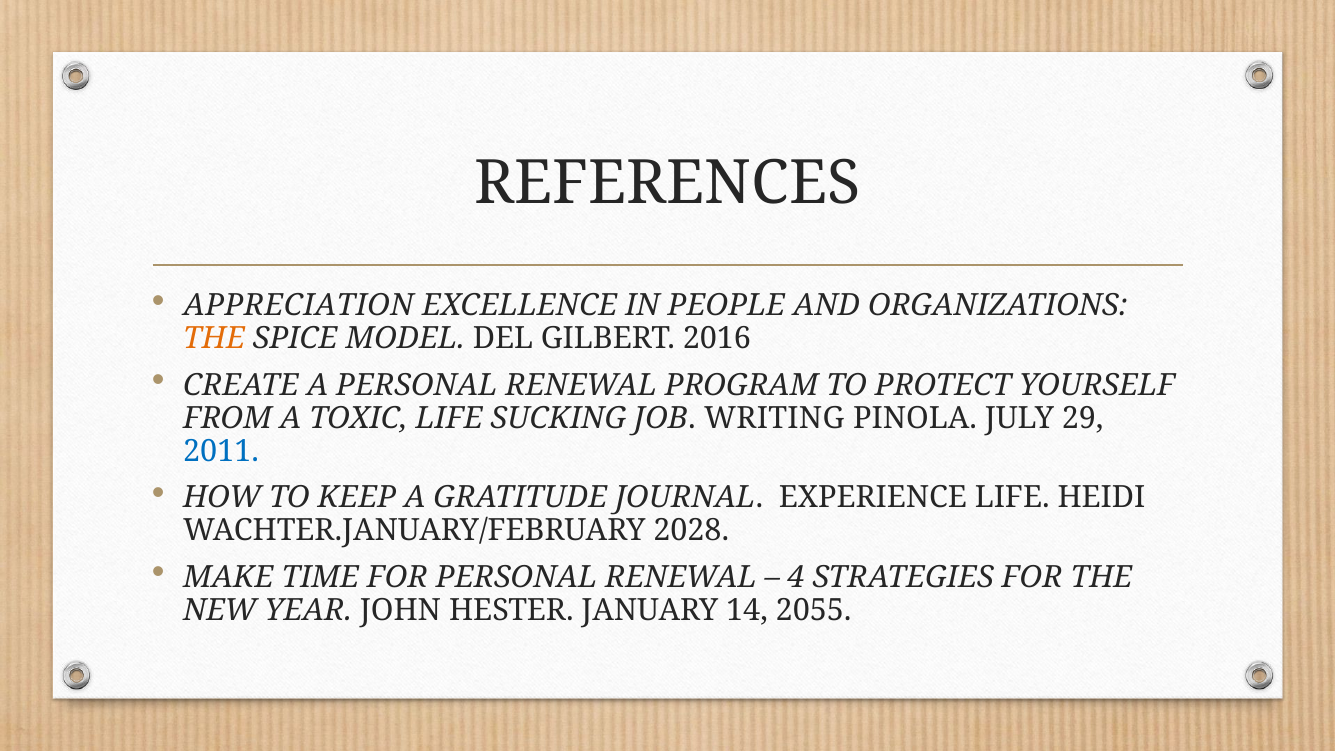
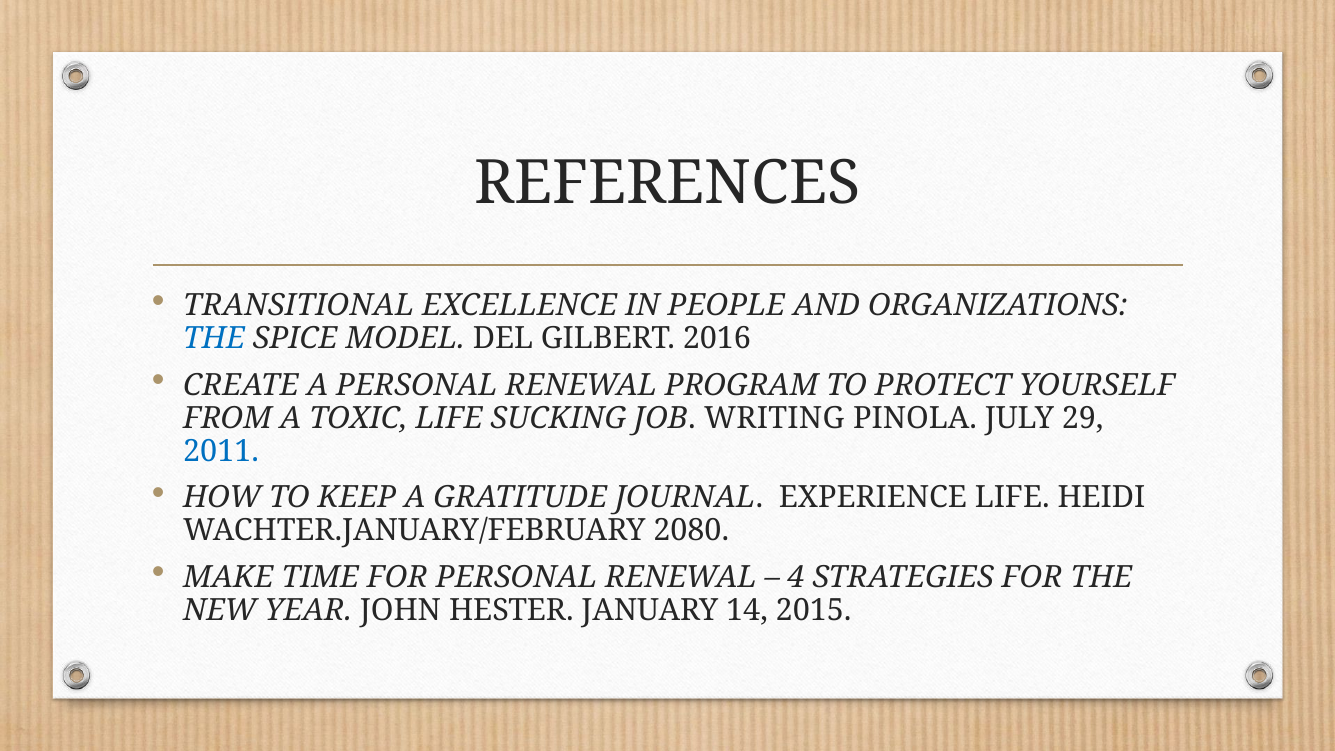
APPRECIATION: APPRECIATION -> TRANSITIONAL
THE at (214, 339) colour: orange -> blue
2028: 2028 -> 2080
2055: 2055 -> 2015
